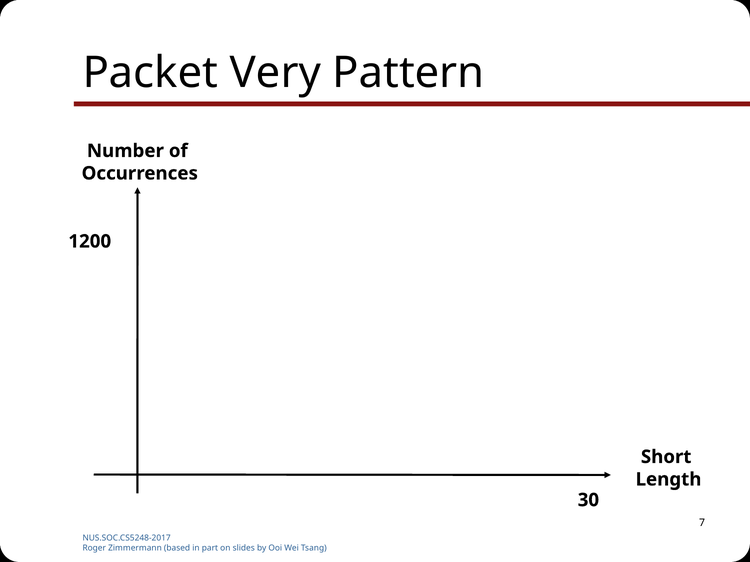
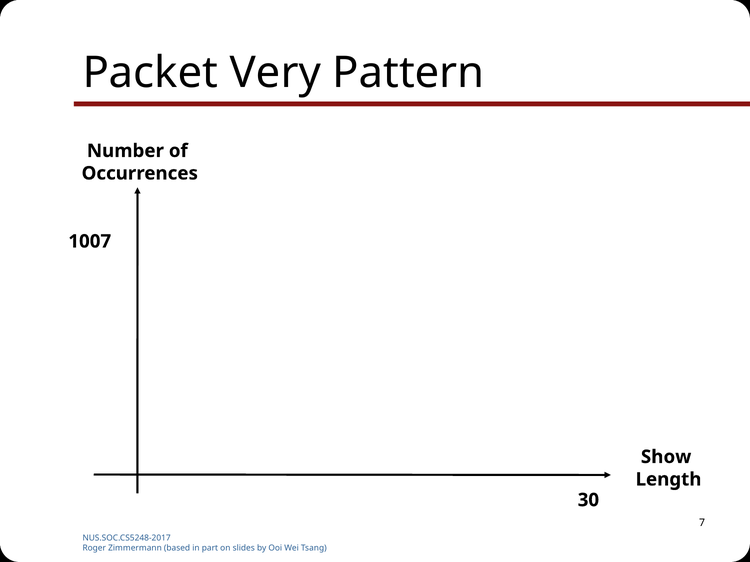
1200: 1200 -> 1007
Short: Short -> Show
